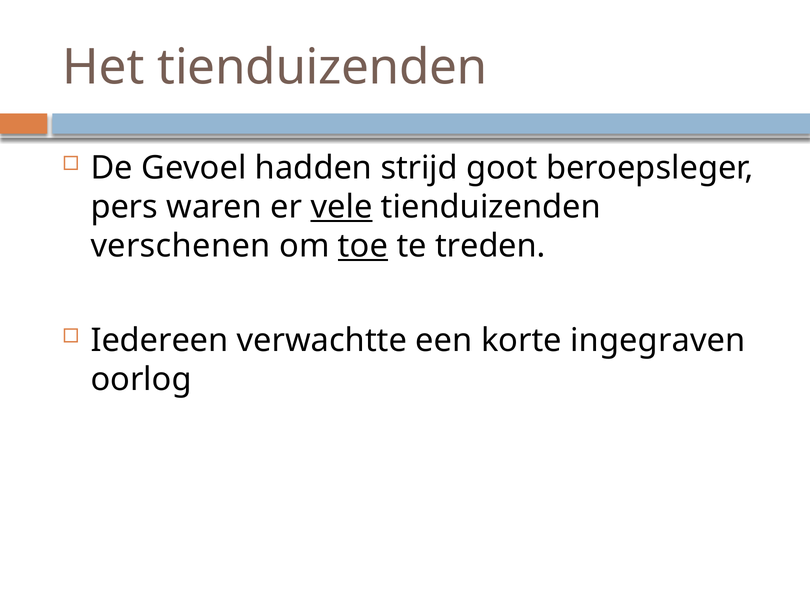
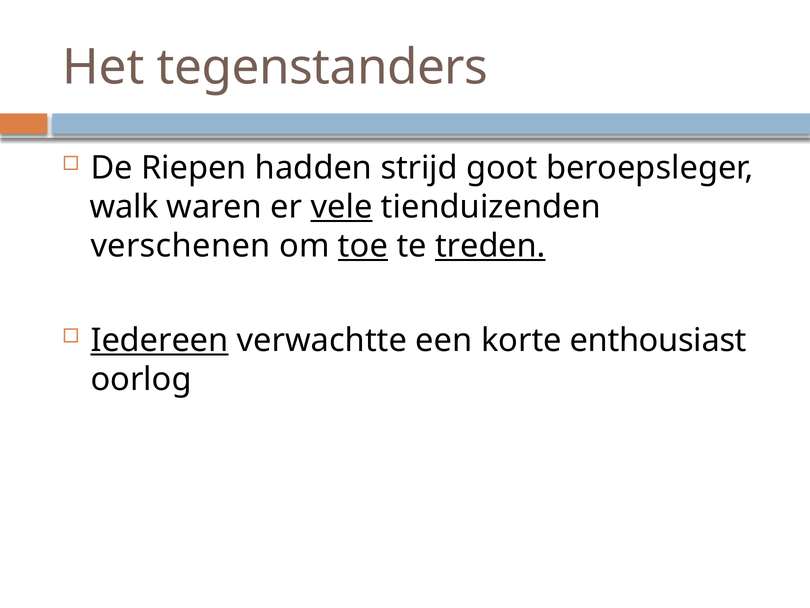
Het tienduizenden: tienduizenden -> tegenstanders
Gevoel: Gevoel -> Riepen
pers: pers -> walk
treden underline: none -> present
Iedereen underline: none -> present
ingegraven: ingegraven -> enthousiast
